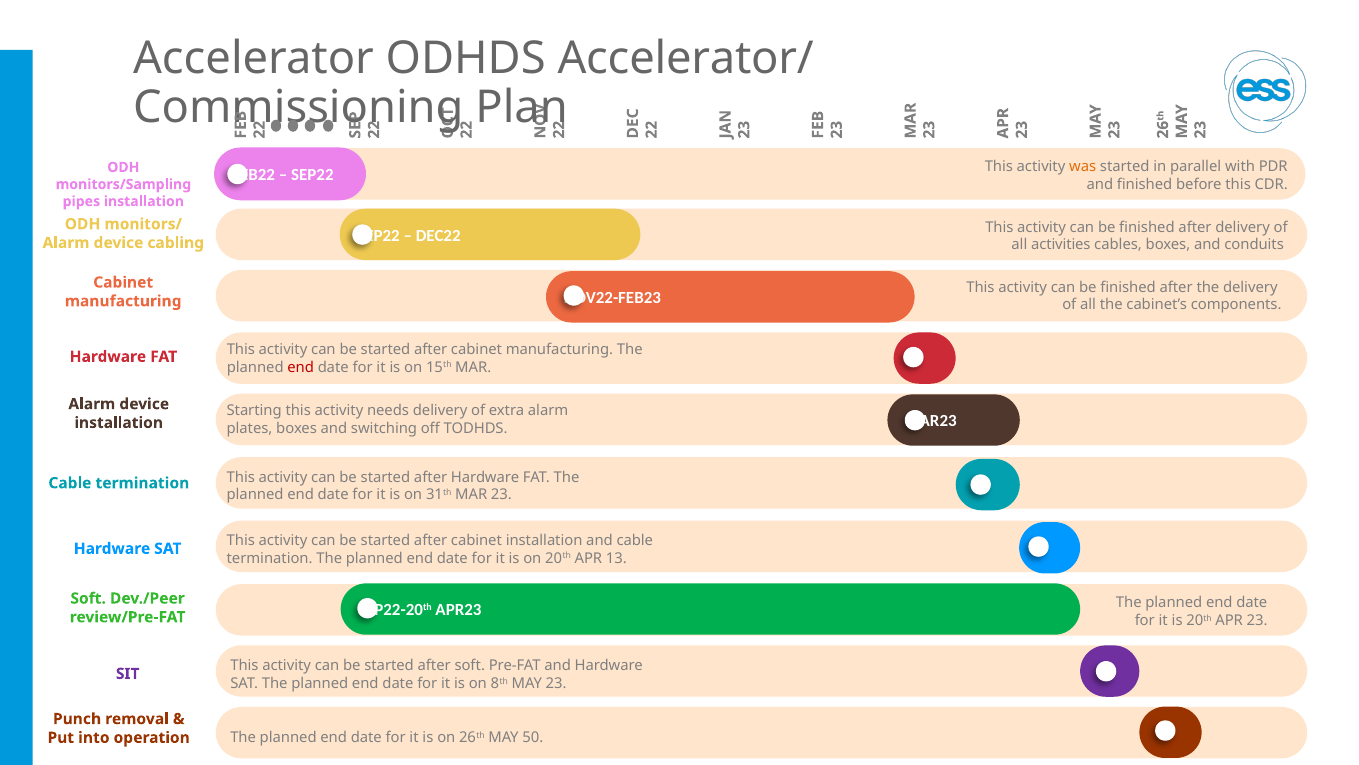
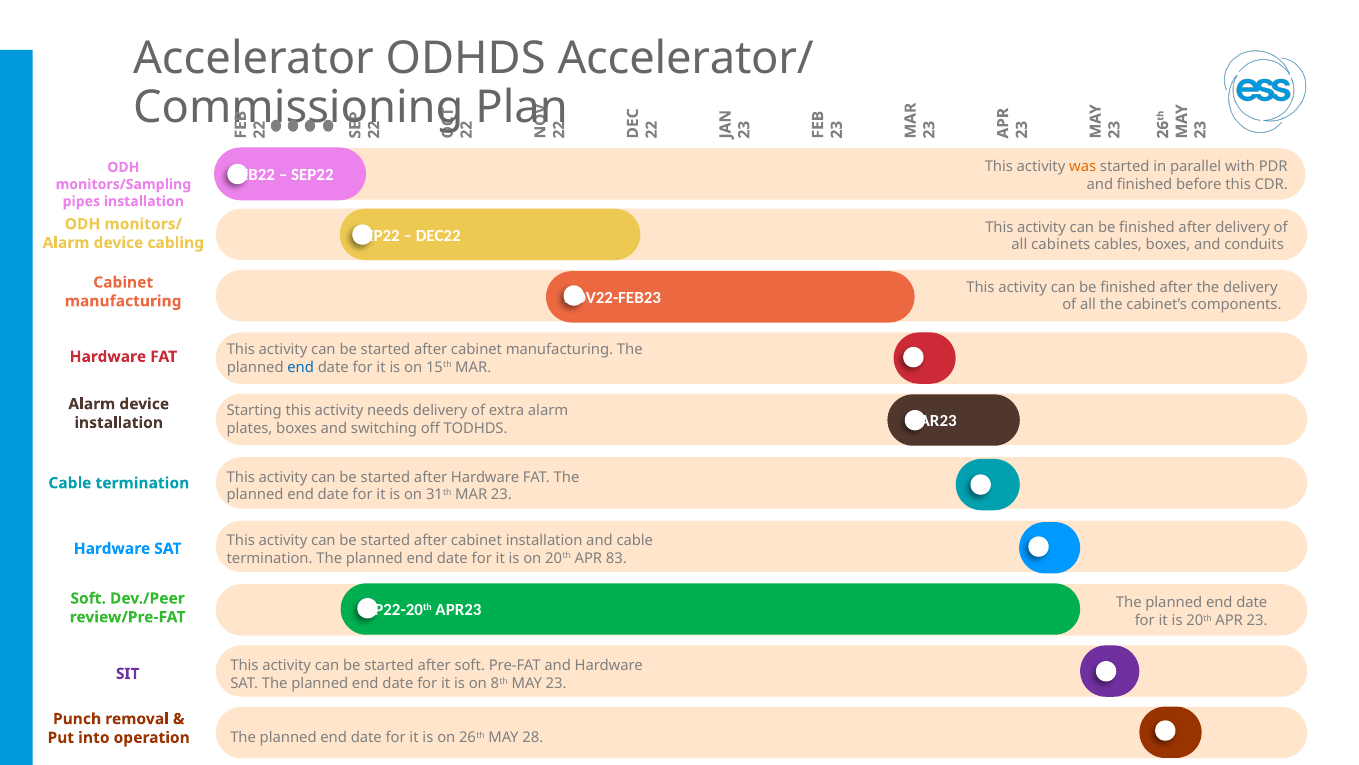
activities: activities -> cabinets
end at (301, 367) colour: red -> blue
13: 13 -> 83
50: 50 -> 28
